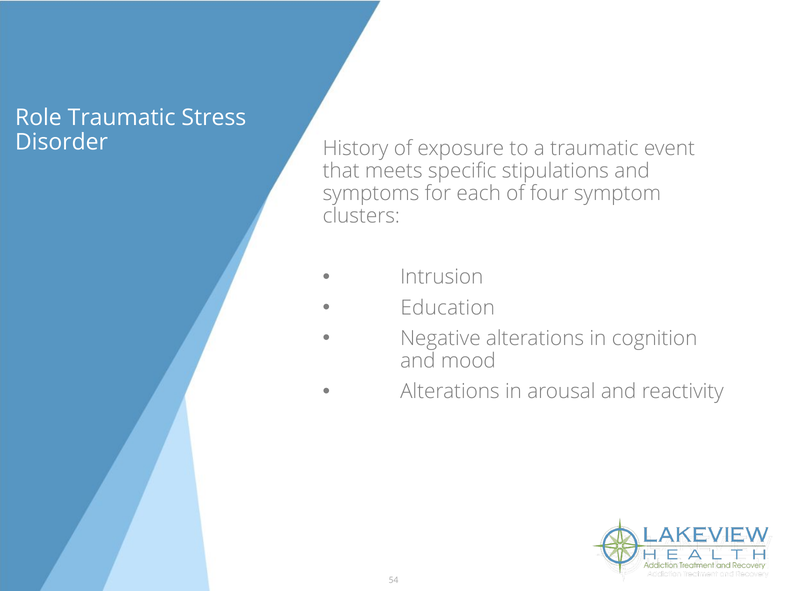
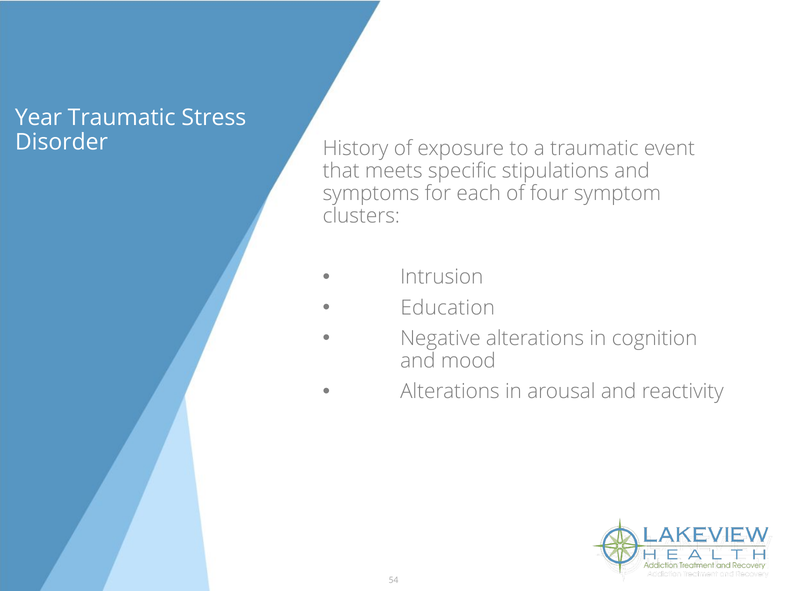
Role: Role -> Year
